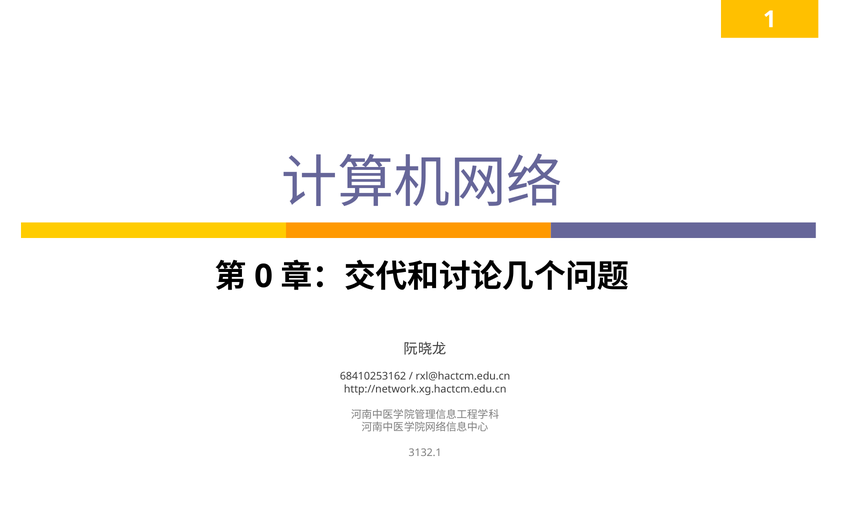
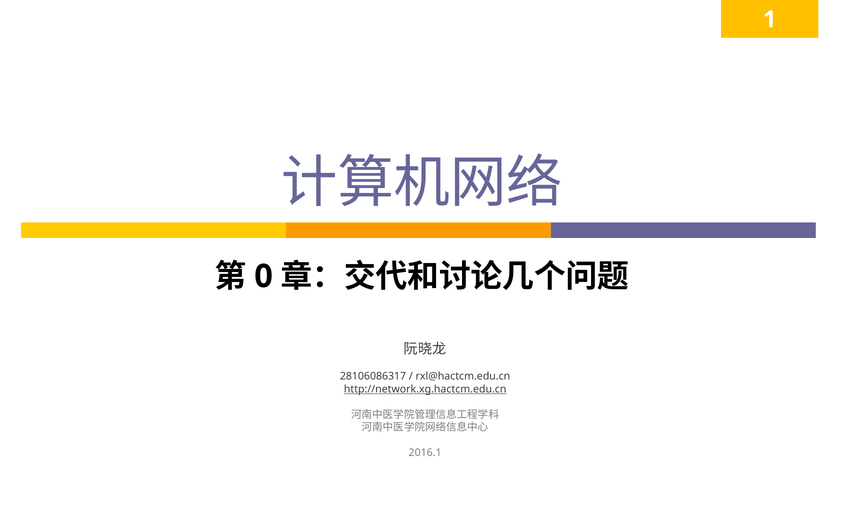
68410253162: 68410253162 -> 28106086317
http://network.xg.hactcm.edu.cn underline: none -> present
3132.1: 3132.1 -> 2016.1
